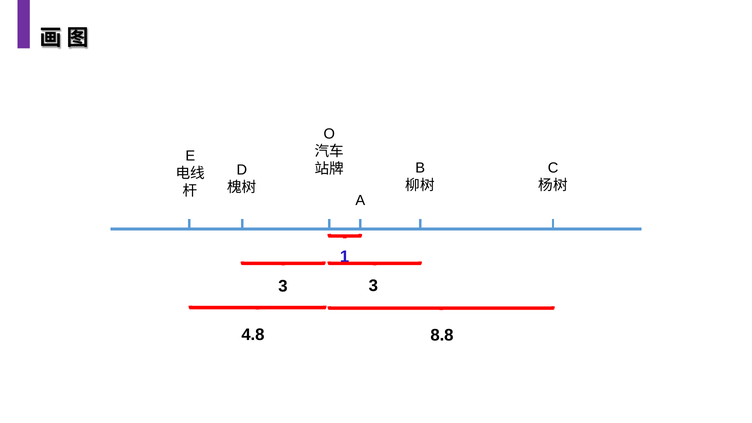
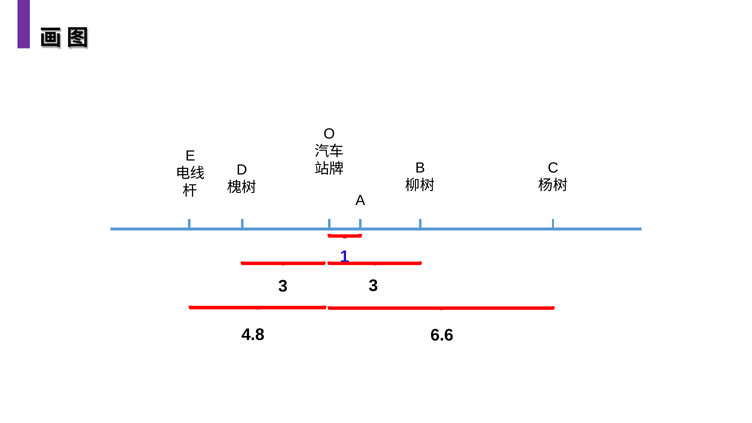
8.8: 8.8 -> 6.6
